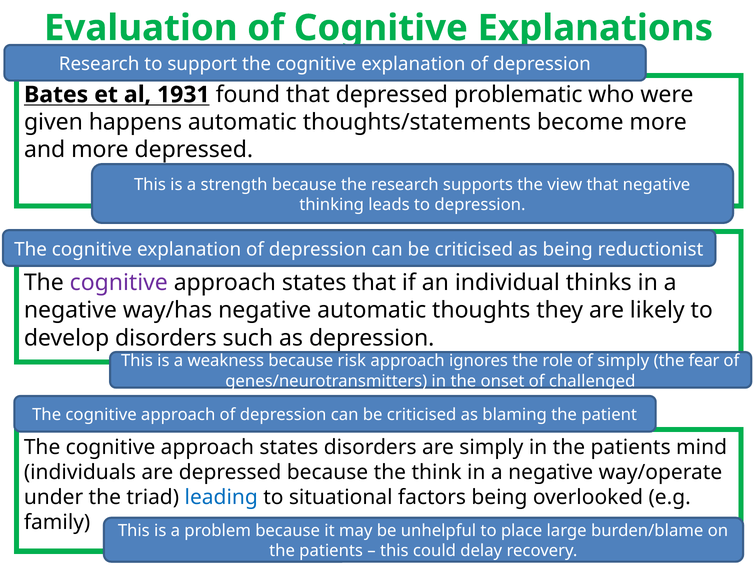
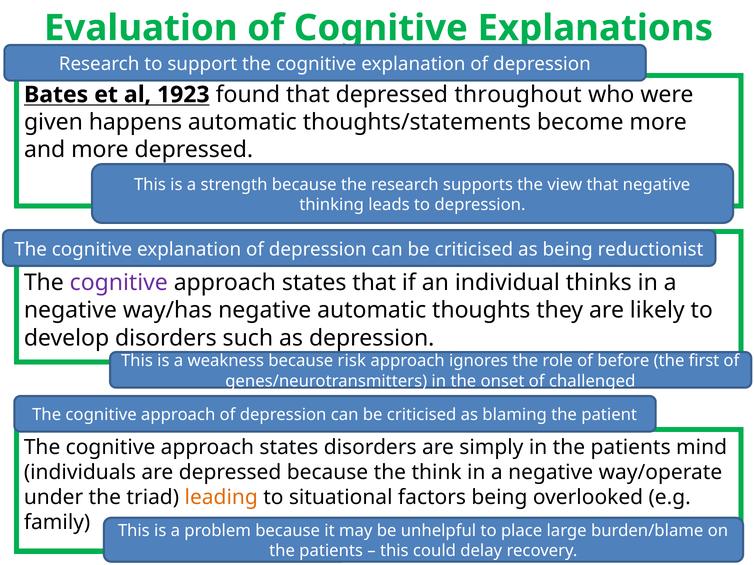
1931: 1931 -> 1923
problematic: problematic -> throughout
of simply: simply -> before
fear: fear -> first
leading colour: blue -> orange
